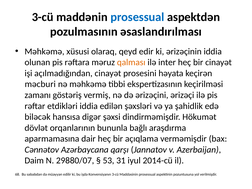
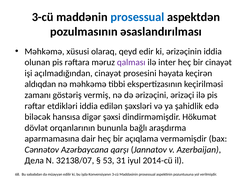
qalması colour: orange -> purple
məcburi: məcburi -> aldıqdan
Daim: Daim -> Дела
29880/07: 29880/07 -> 32138/07
